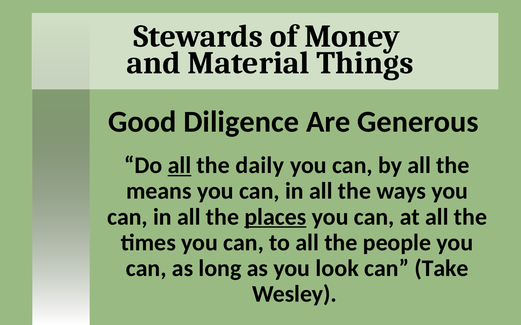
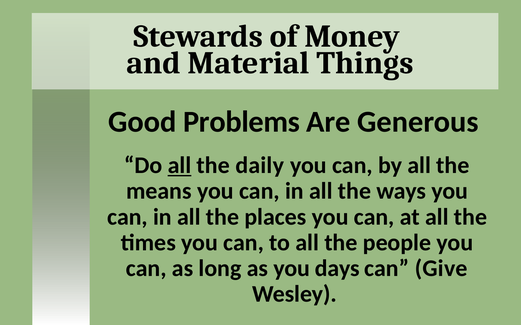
Diligence: Diligence -> Problems
places underline: present -> none
look: look -> days
Take: Take -> Give
